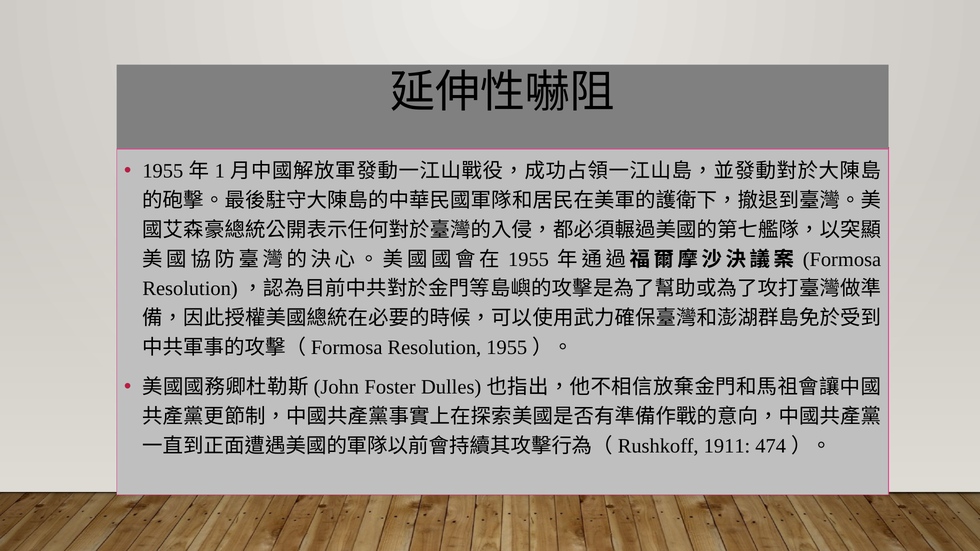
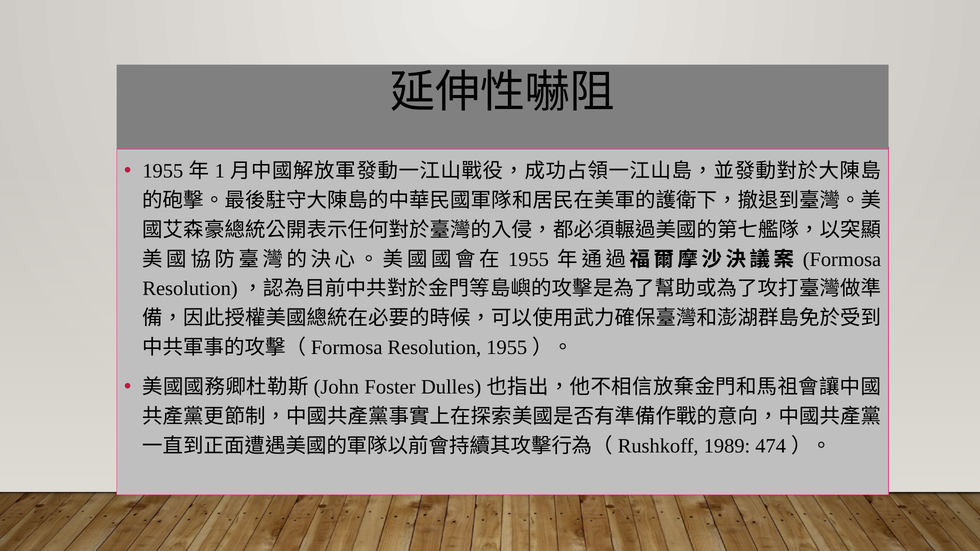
1911: 1911 -> 1989
